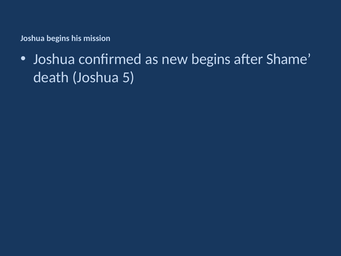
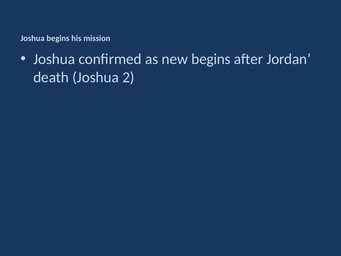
Shame: Shame -> Jordan
5: 5 -> 2
